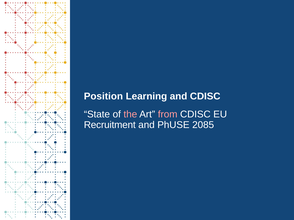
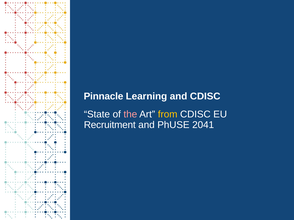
Position: Position -> Pinnacle
from colour: pink -> yellow
2085: 2085 -> 2041
